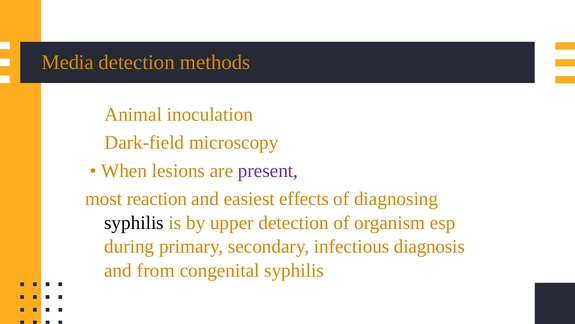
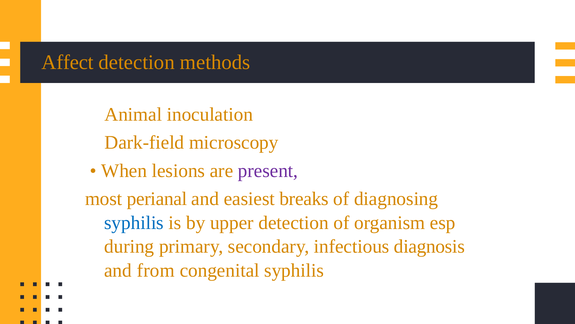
Media: Media -> Affect
reaction: reaction -> perianal
effects: effects -> breaks
syphilis at (134, 222) colour: black -> blue
